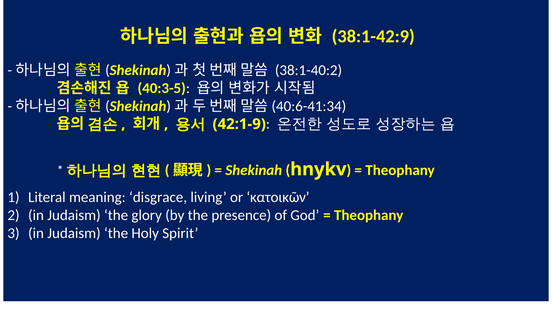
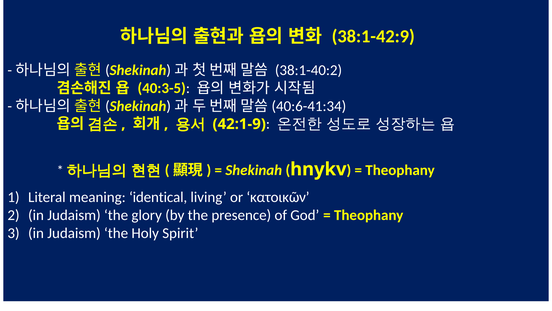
disgrace: disgrace -> identical
